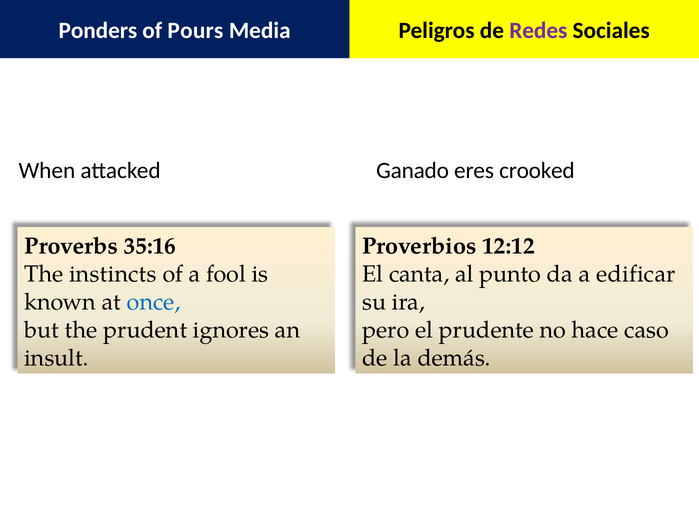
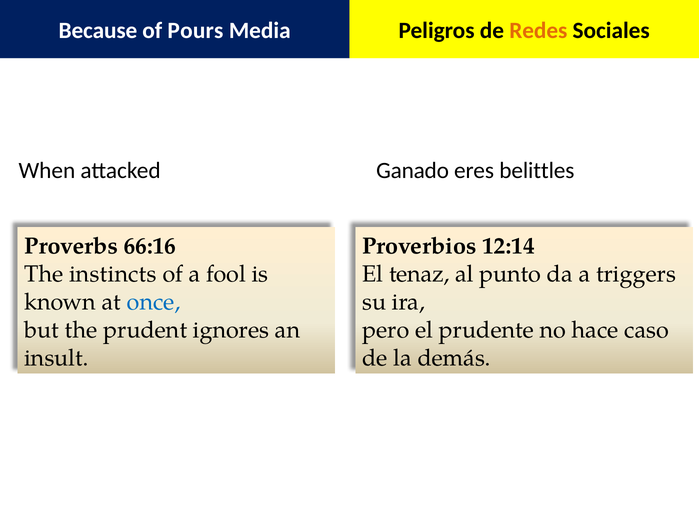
Ponders: Ponders -> Because
Redes colour: purple -> orange
crooked: crooked -> belittles
35:16: 35:16 -> 66:16
12:12: 12:12 -> 12:14
canta: canta -> tenaz
edificar: edificar -> triggers
